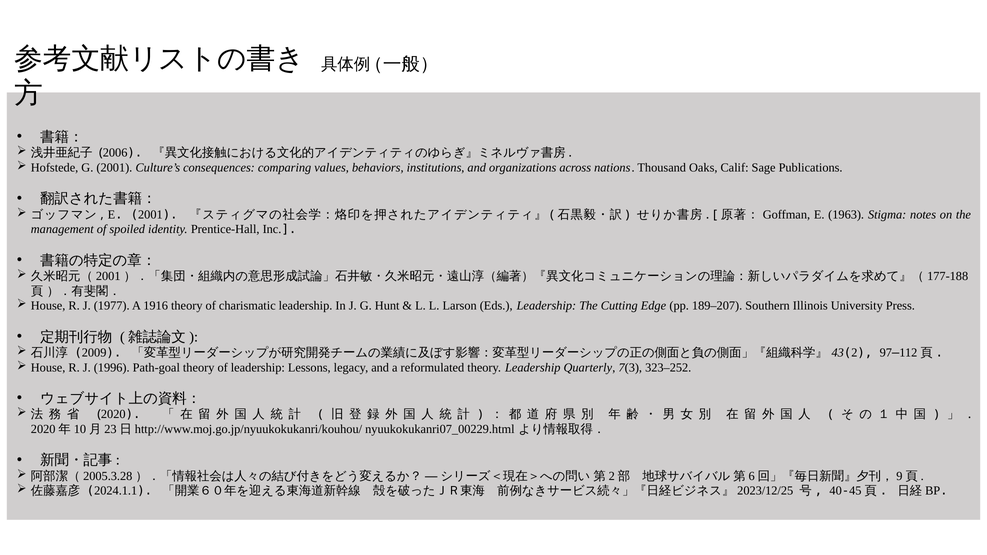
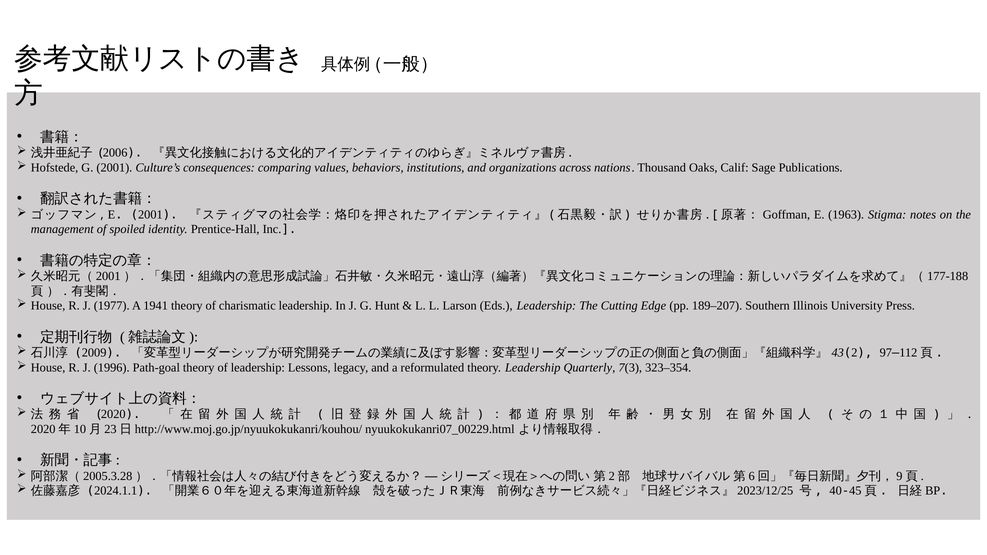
1916: 1916 -> 1941
323–252: 323–252 -> 323–354
